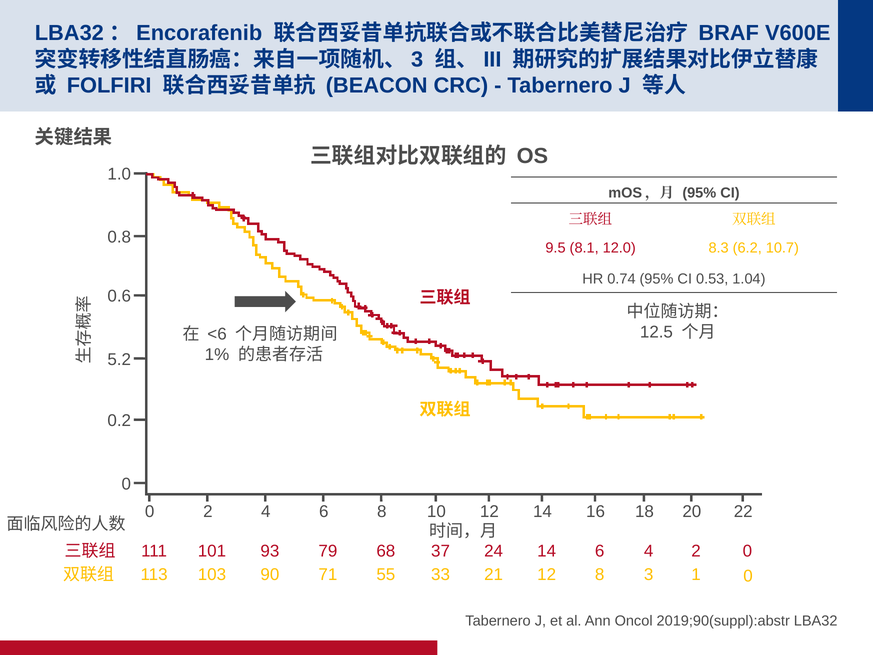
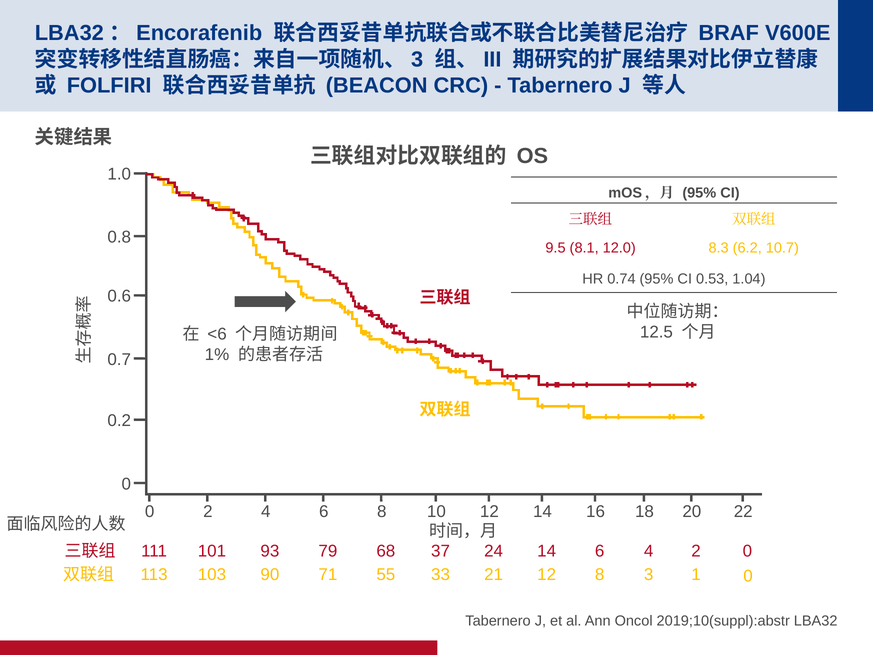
5.2: 5.2 -> 0.7
2019;90(suppl):abstr: 2019;90(suppl):abstr -> 2019;10(suppl):abstr
